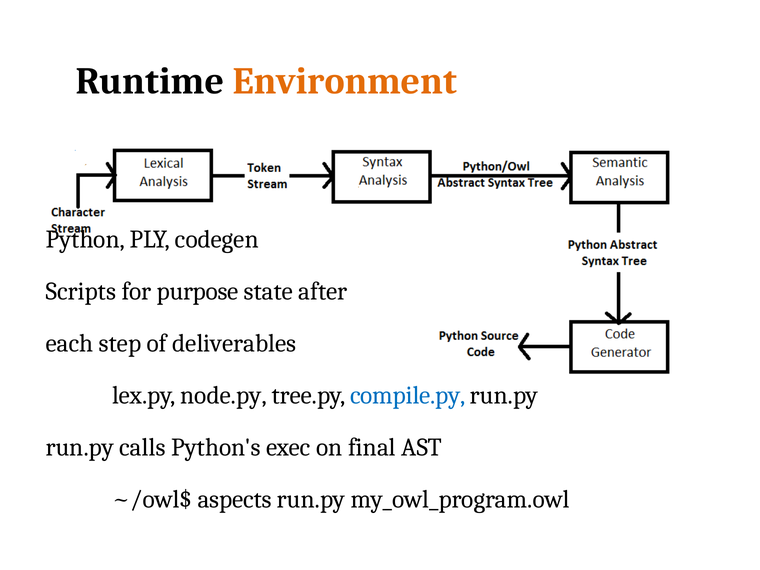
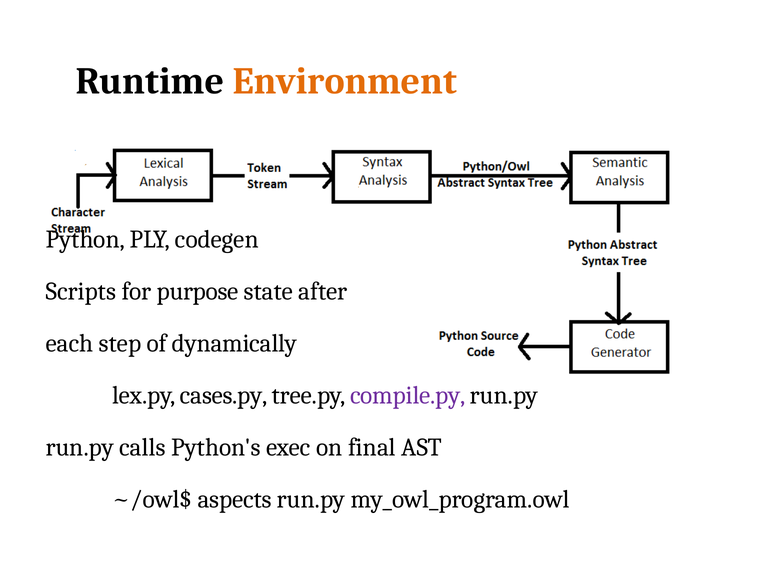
deliverables: deliverables -> dynamically
node.py: node.py -> cases.py
compile.py colour: blue -> purple
